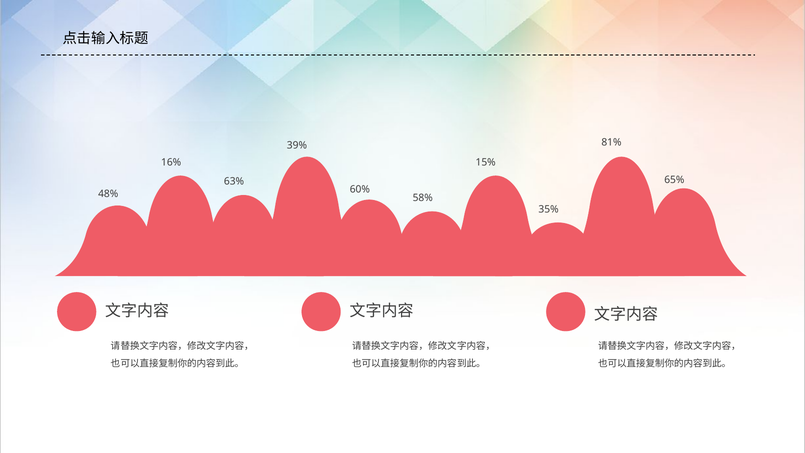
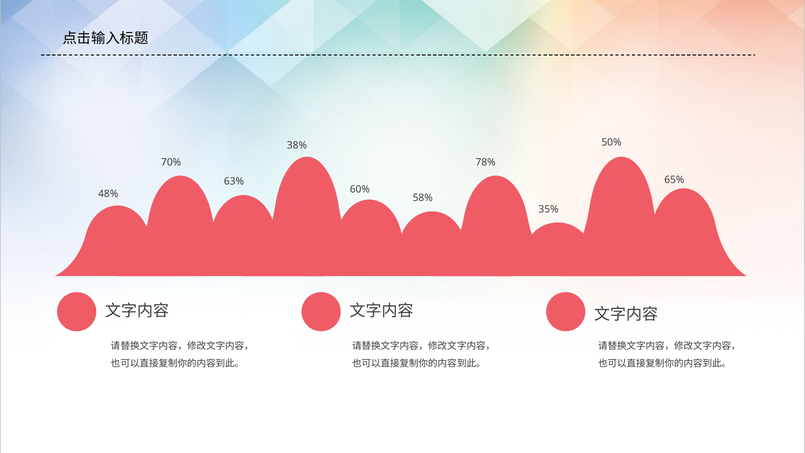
81%: 81% -> 50%
39%: 39% -> 38%
16%: 16% -> 70%
15%: 15% -> 78%
